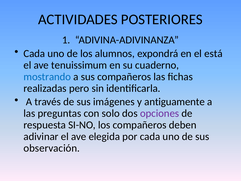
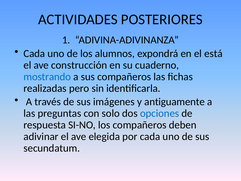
tenuissimum: tenuissimum -> construcción
opciones colour: purple -> blue
observación: observación -> secundatum
